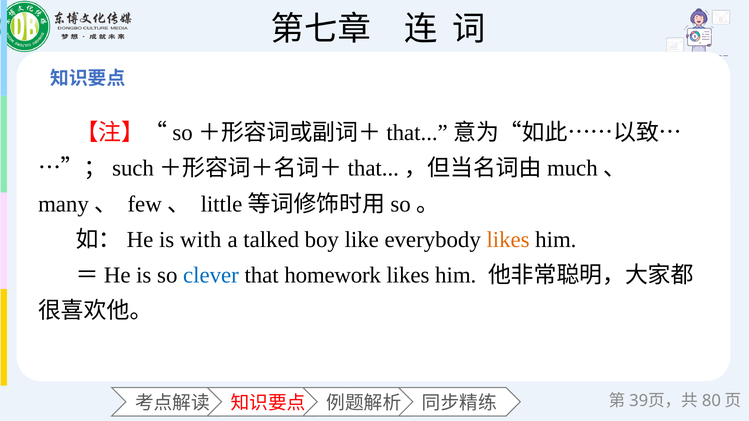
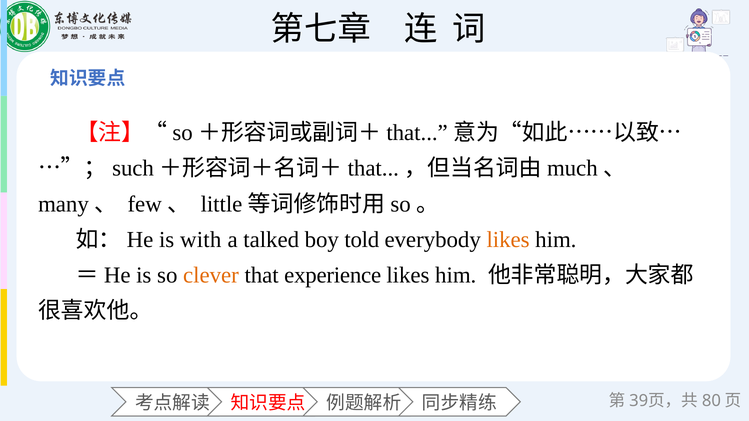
like: like -> told
clever colour: blue -> orange
homework: homework -> experience
